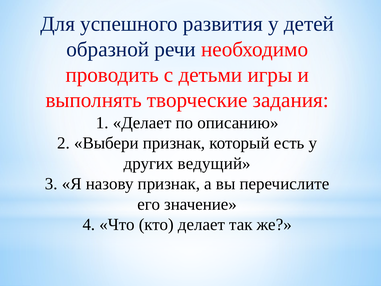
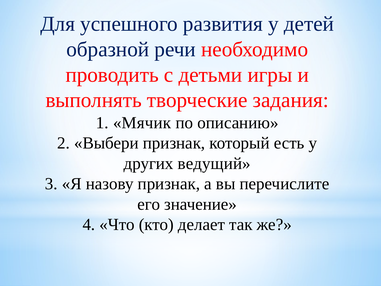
1 Делает: Делает -> Мячик
